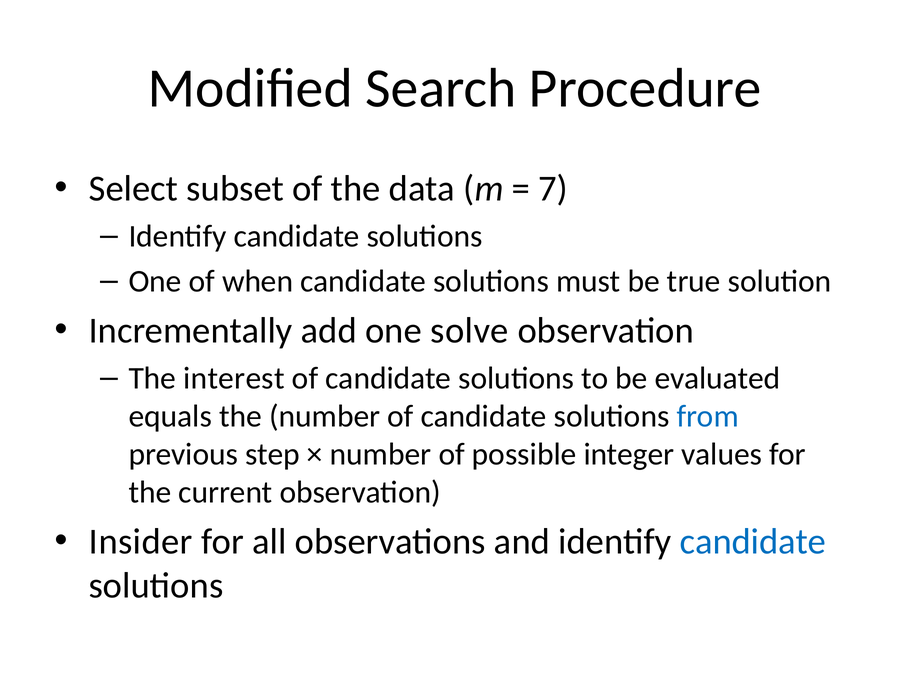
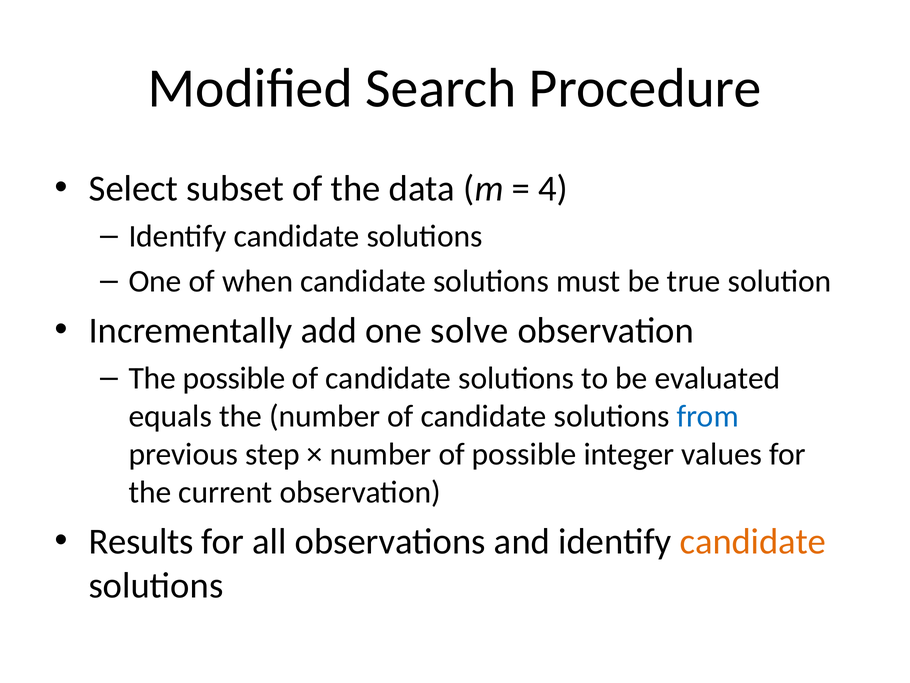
7: 7 -> 4
The interest: interest -> possible
Insider: Insider -> Results
candidate at (753, 541) colour: blue -> orange
